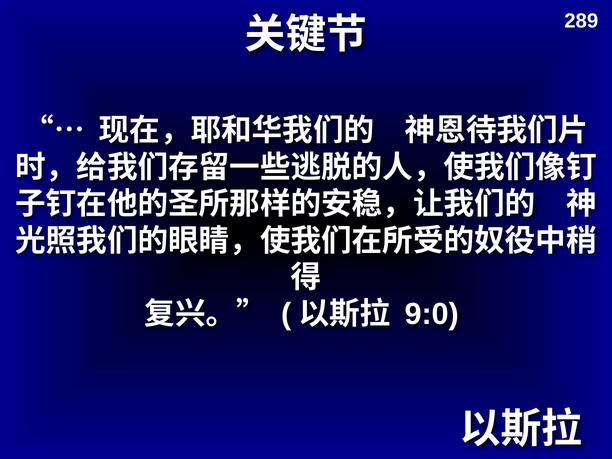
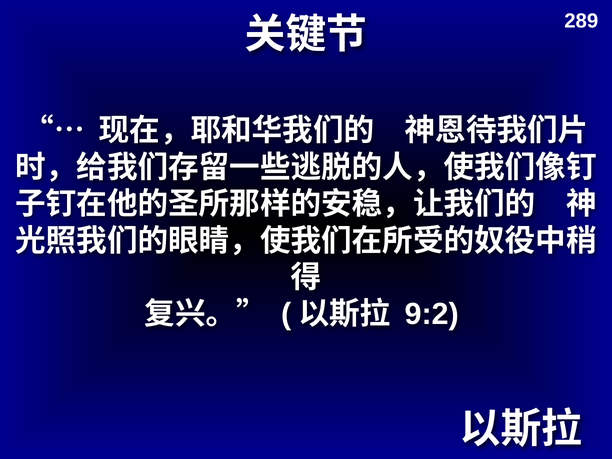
9:0: 9:0 -> 9:2
